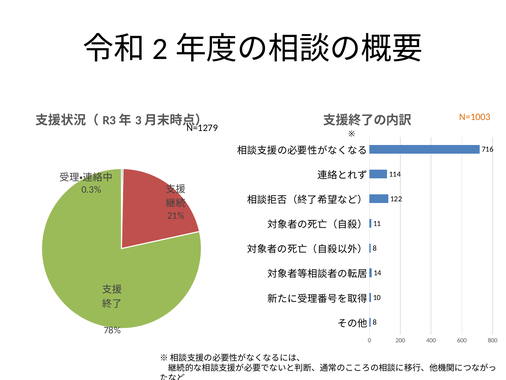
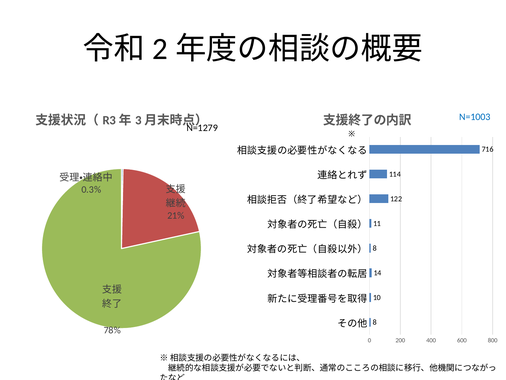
N=1003 colour: orange -> blue
